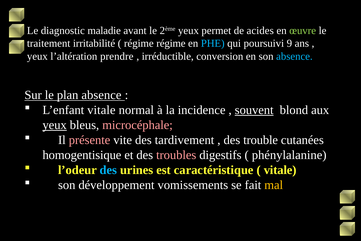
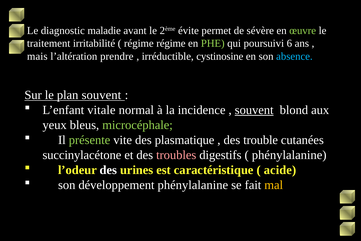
2ème yeux: yeux -> évite
acides: acides -> sévère
PHE colour: light blue -> light green
9: 9 -> 6
yeux at (37, 56): yeux -> mais
conversion: conversion -> cystinosine
plan absence: absence -> souvent
yeux at (55, 125) underline: present -> none
microcéphale colour: pink -> light green
présente colour: pink -> light green
tardivement: tardivement -> plasmatique
homogentisique: homogentisique -> succinylacétone
des at (108, 170) colour: light blue -> white
vitale at (280, 170): vitale -> acide
développement vomissements: vomissements -> phénylalanine
